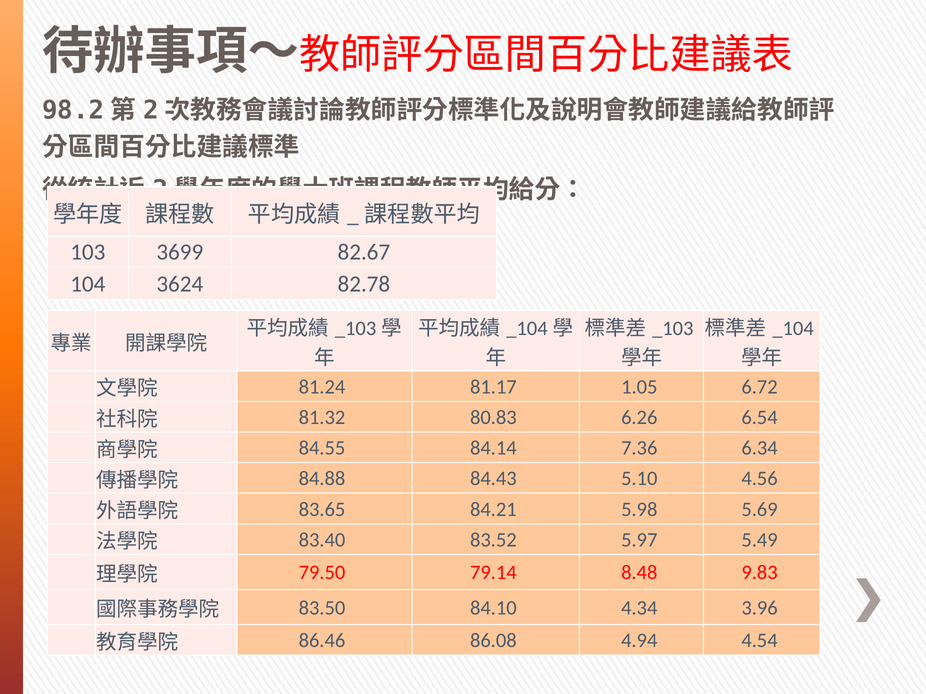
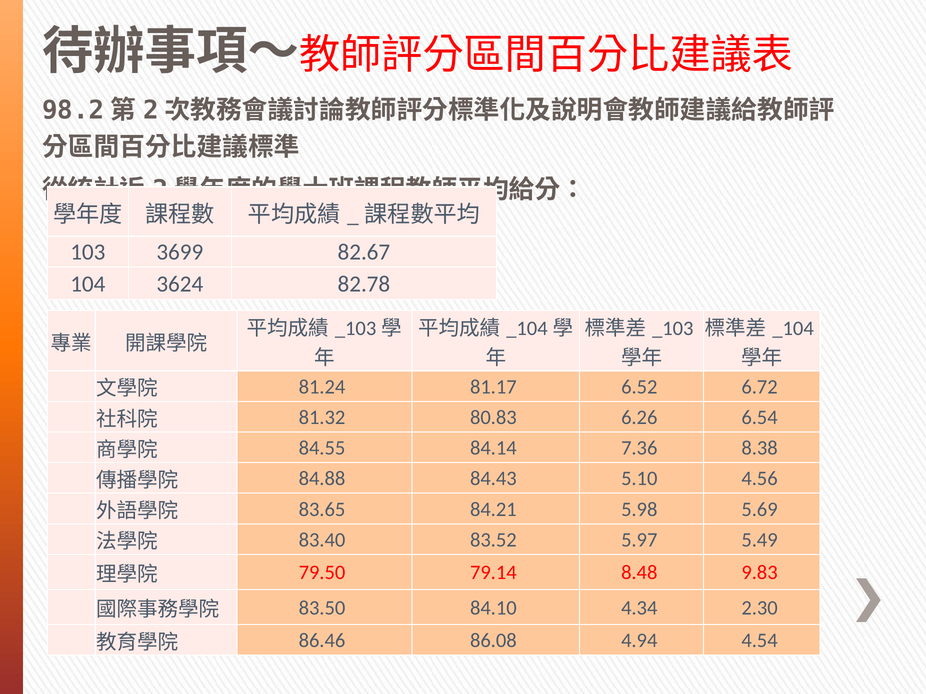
1.05: 1.05 -> 6.52
6.34: 6.34 -> 8.38
3.96: 3.96 -> 2.30
